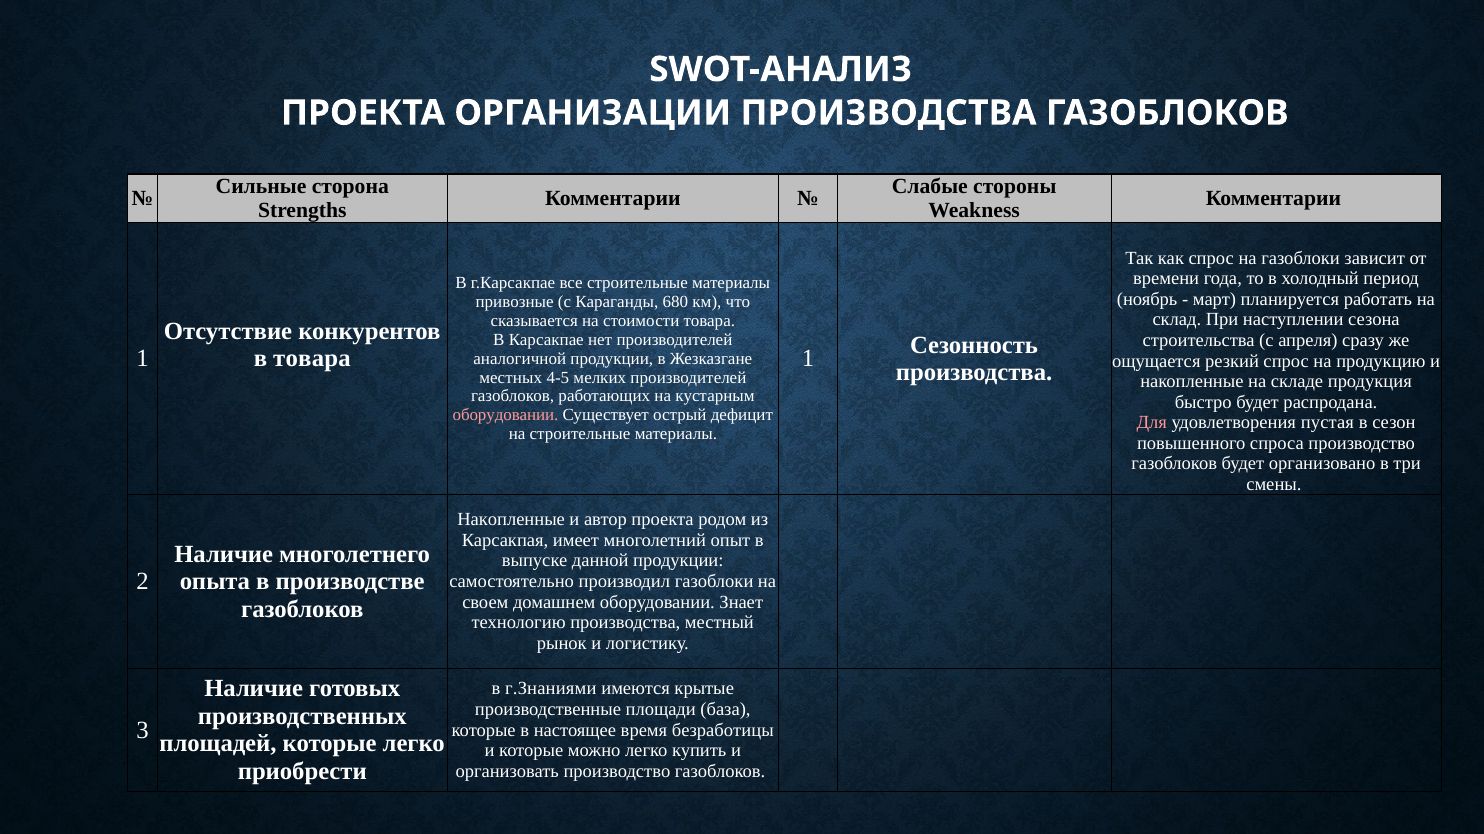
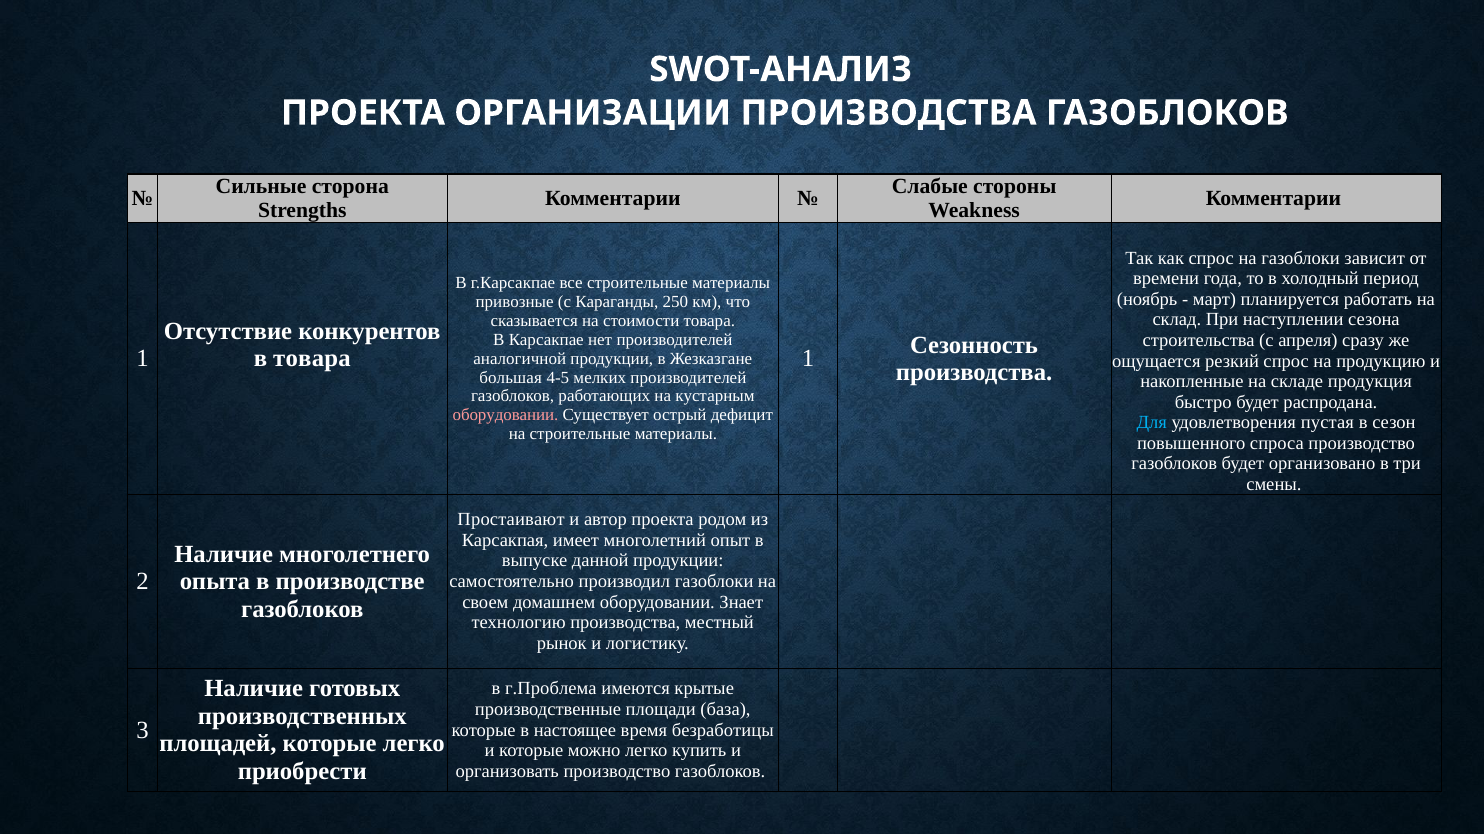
680: 680 -> 250
местных: местных -> большая
Для colour: pink -> light blue
Накопленные at (511, 520): Накопленные -> Простаивают
г.Знаниями: г.Знаниями -> г.Проблема
